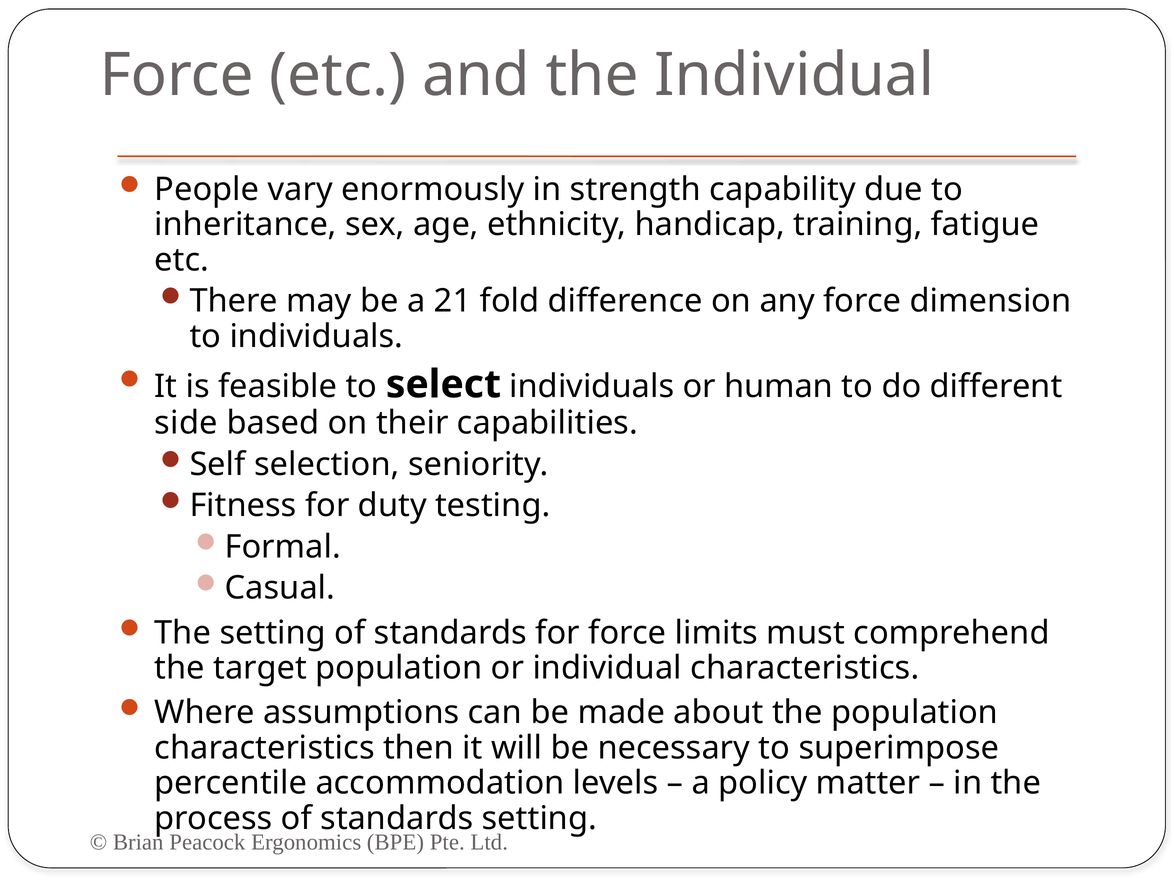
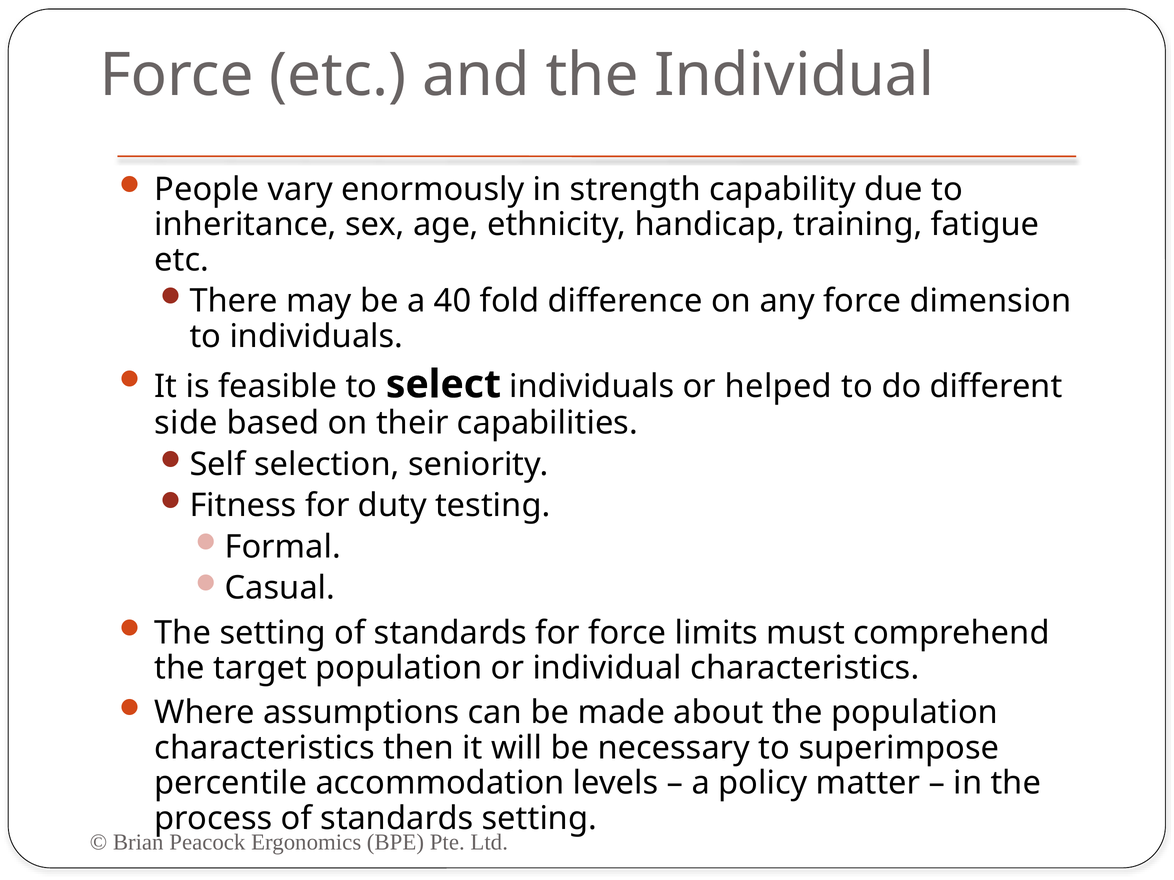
21: 21 -> 40
human: human -> helped
